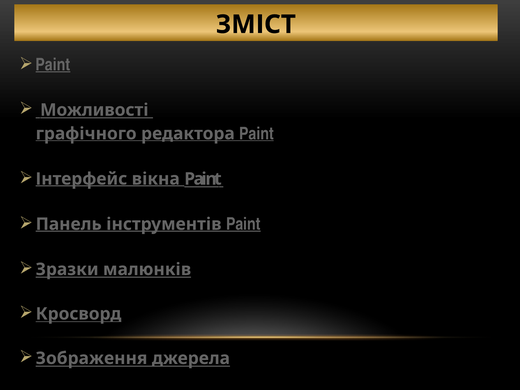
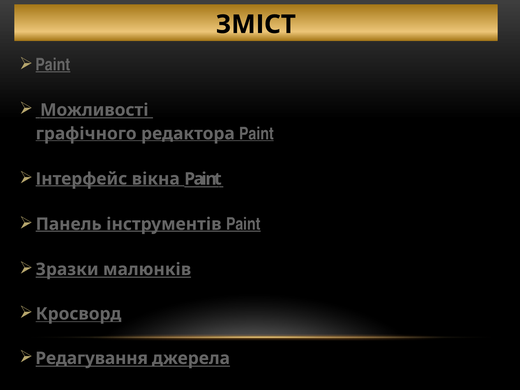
Зображення: Зображення -> Редагування
